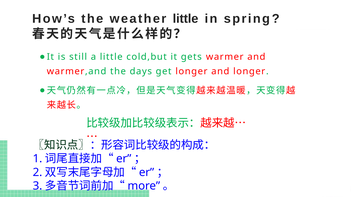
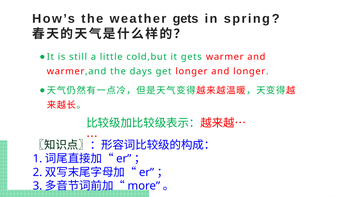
weather little: little -> gets
